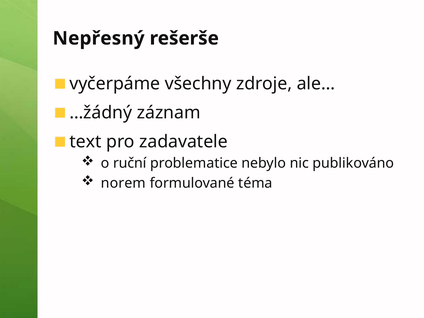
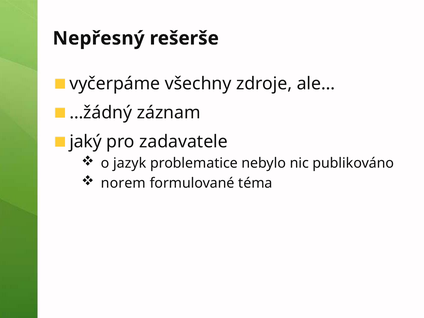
text: text -> jaký
ruční: ruční -> jazyk
